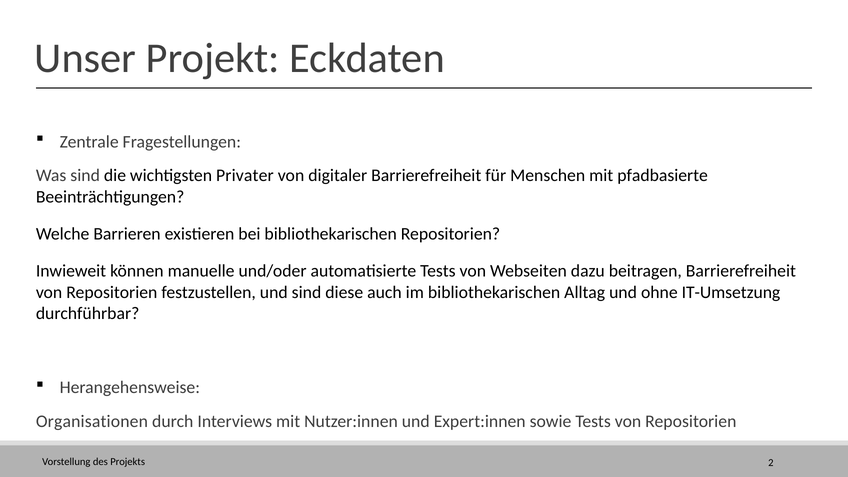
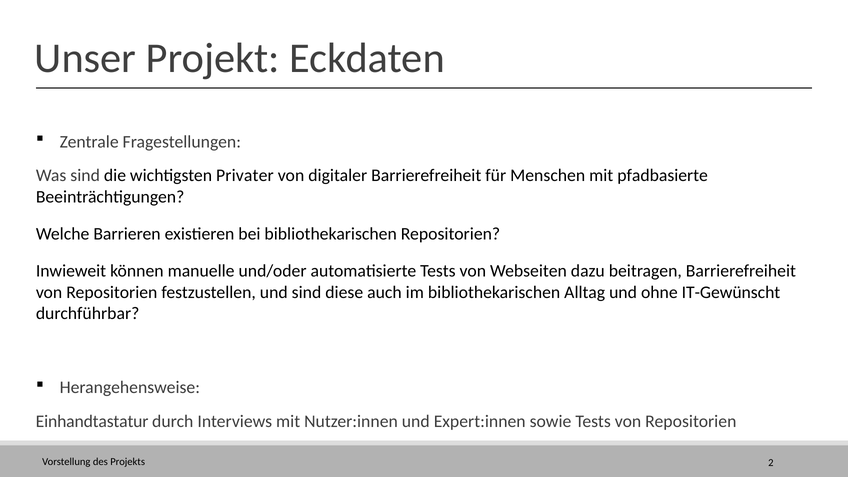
IT-Umsetzung: IT-Umsetzung -> IT-Gewünscht
Organisationen: Organisationen -> Einhandtastatur
